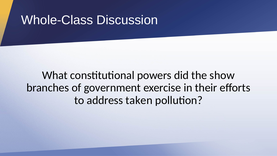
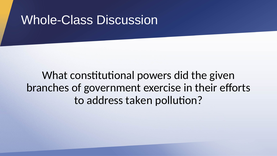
show: show -> given
